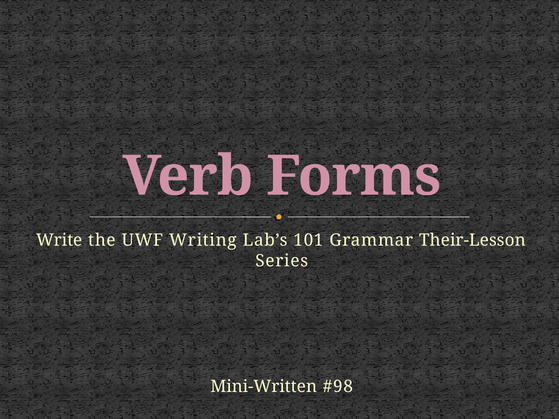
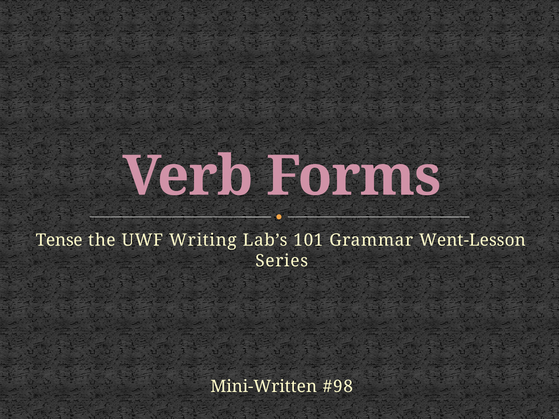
Write: Write -> Tense
Their-Lesson: Their-Lesson -> Went-Lesson
